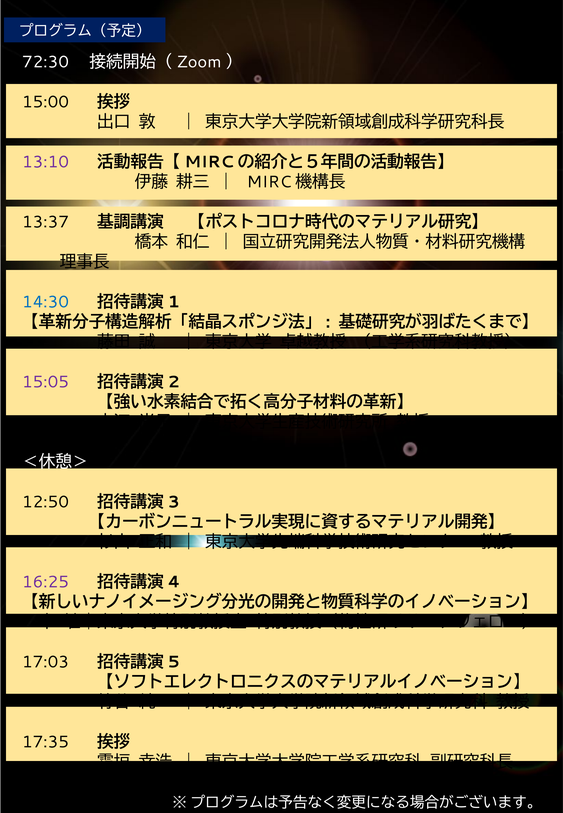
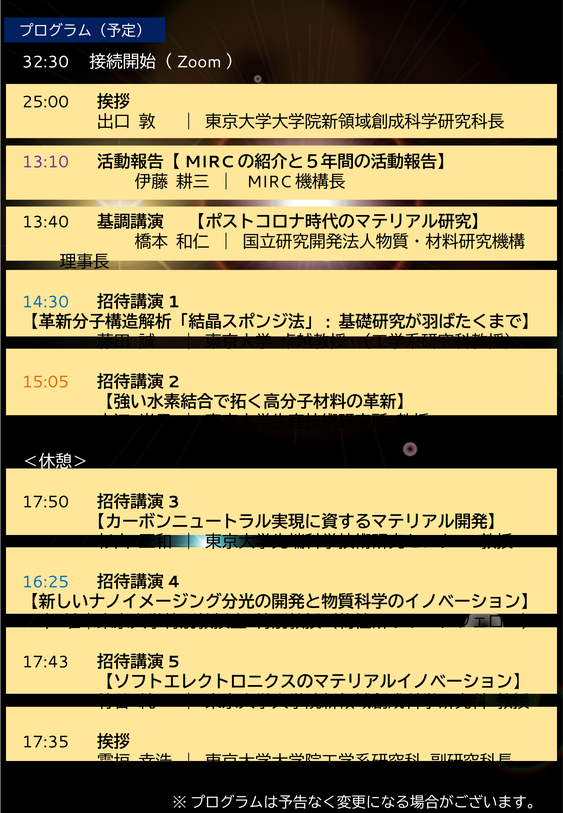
72:30: 72:30 -> 32:30
15:00: 15:00 -> 25:00
13:37: 13:37 -> 13:40
15:05 colour: purple -> orange
12:50: 12:50 -> 17:50
16:25 colour: purple -> blue
17:03: 17:03 -> 17:43
